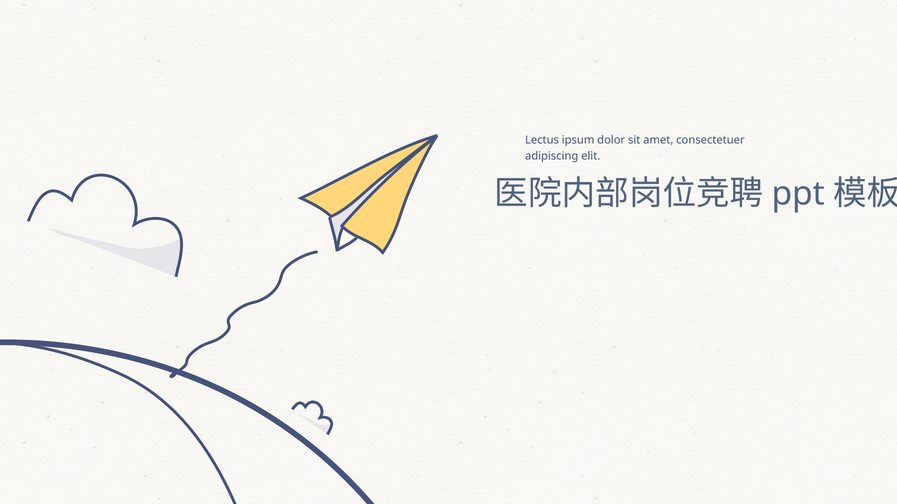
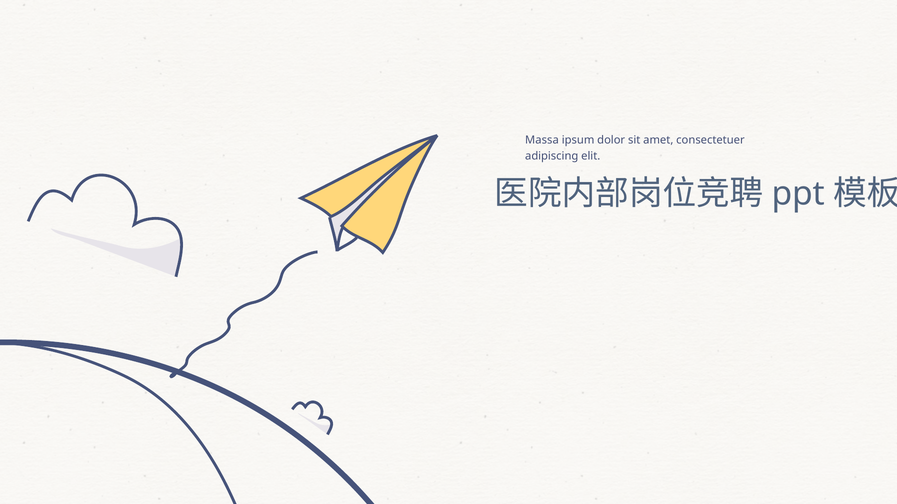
Lectus: Lectus -> Massa
